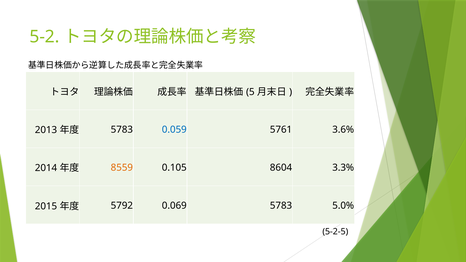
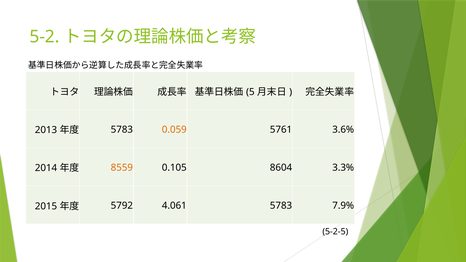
0.059 colour: blue -> orange
0.069: 0.069 -> 4.061
5.0%: 5.0% -> 7.9%
